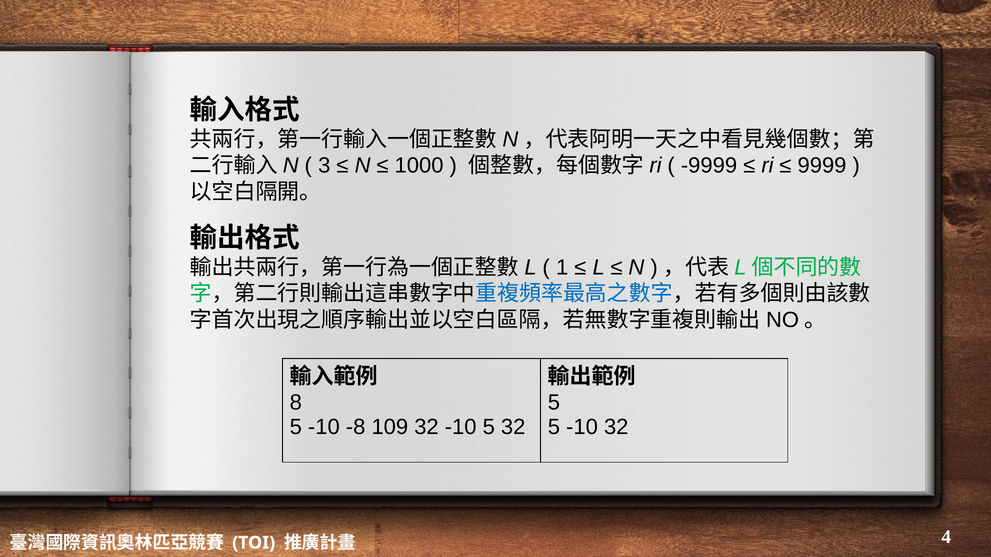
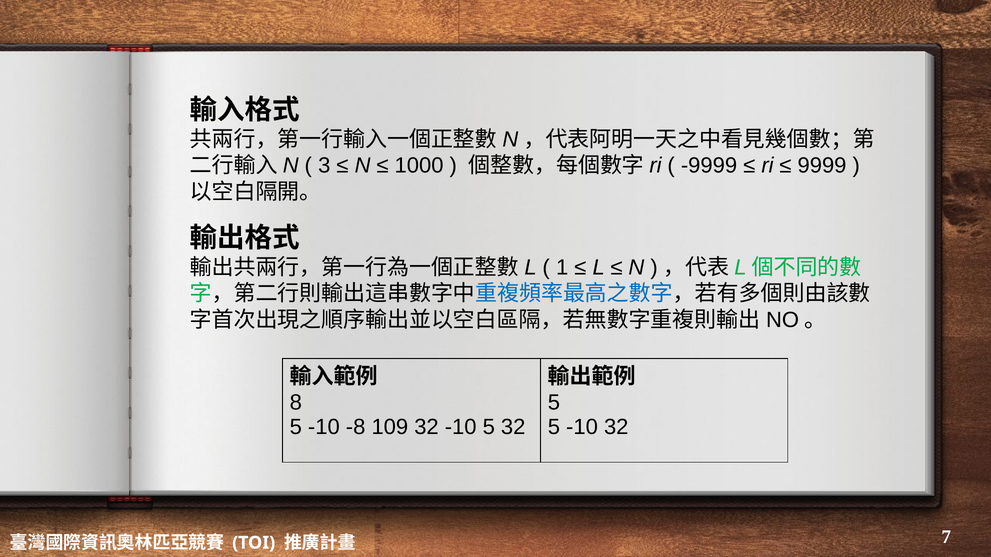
4: 4 -> 7
